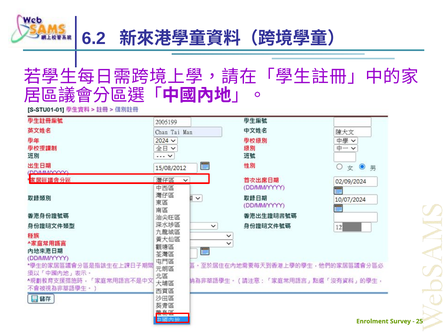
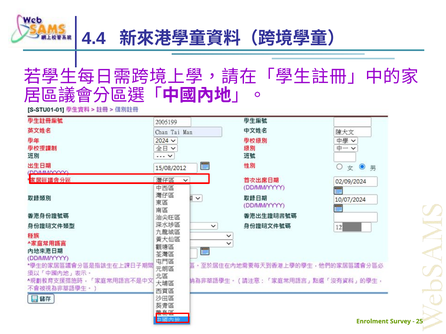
6.2: 6.2 -> 4.4
